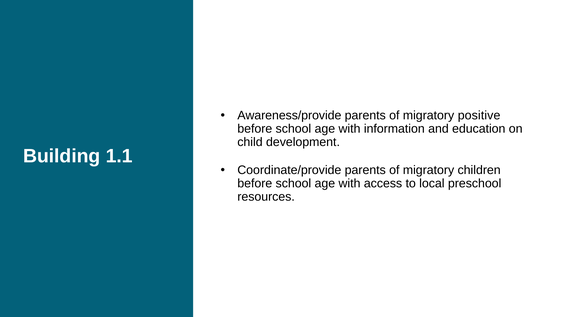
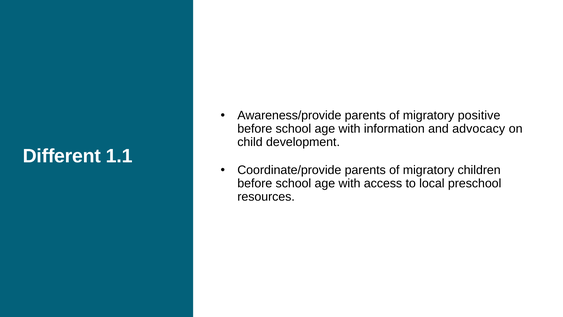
education: education -> advocacy
Building: Building -> Different
